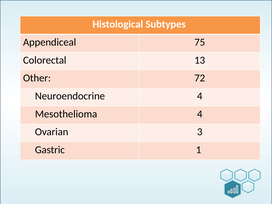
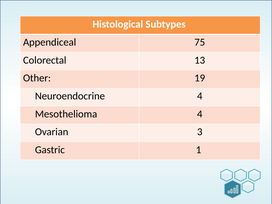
72: 72 -> 19
